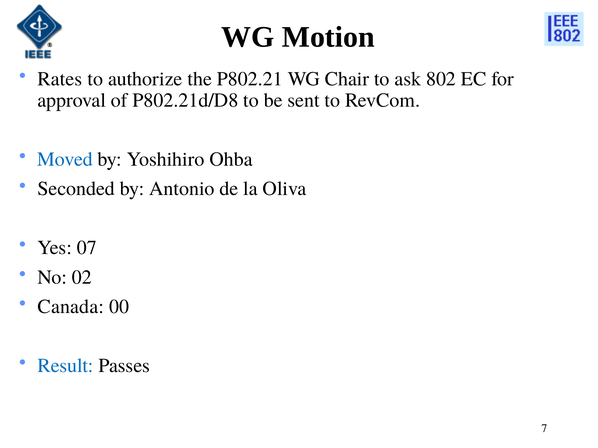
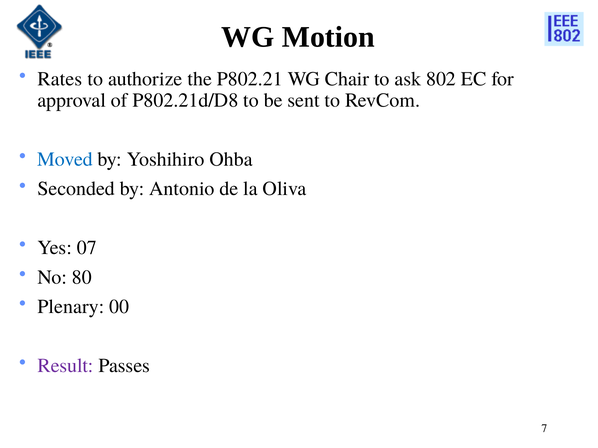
02: 02 -> 80
Canada: Canada -> Plenary
Result colour: blue -> purple
